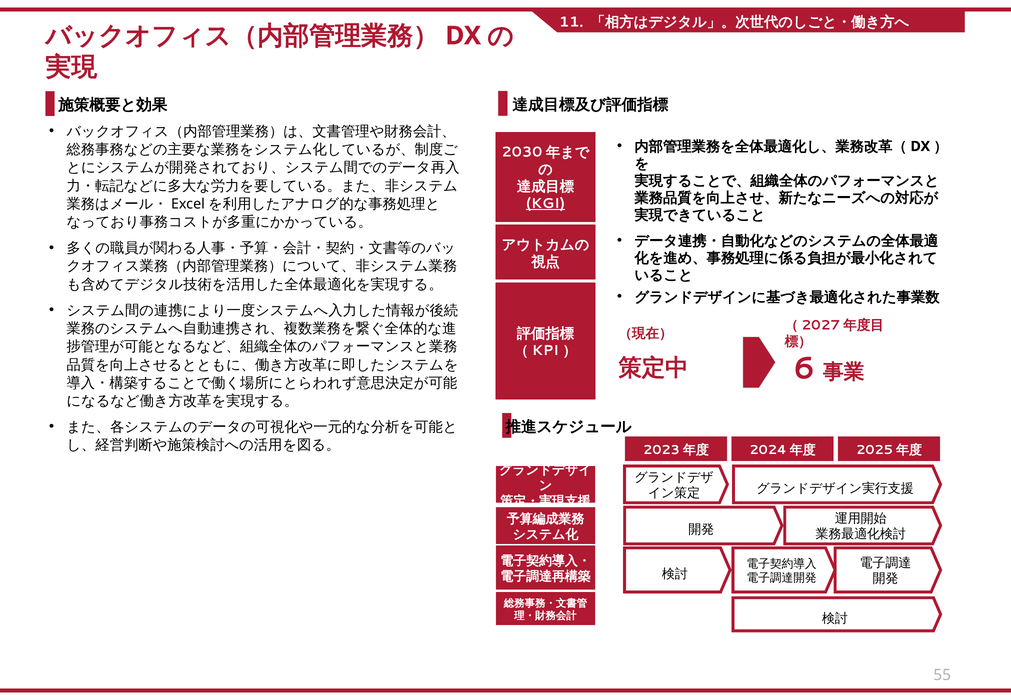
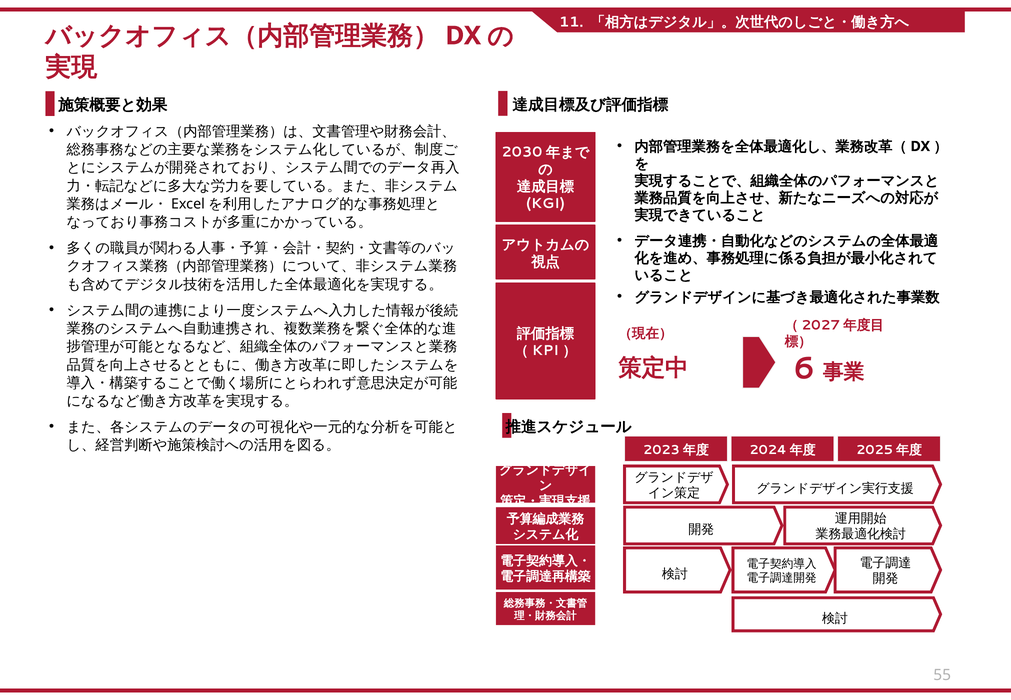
KGI underline: present -> none
